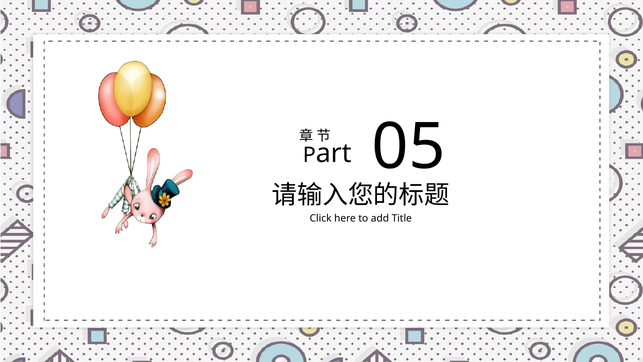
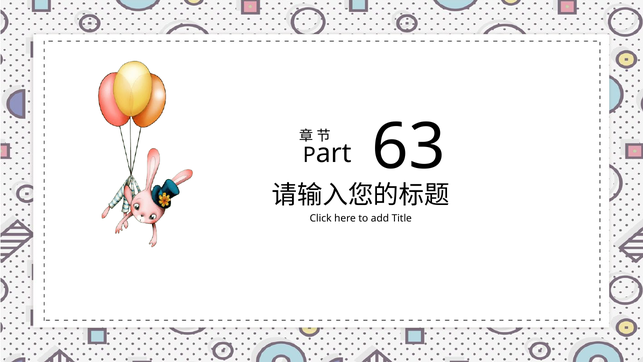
05: 05 -> 63
